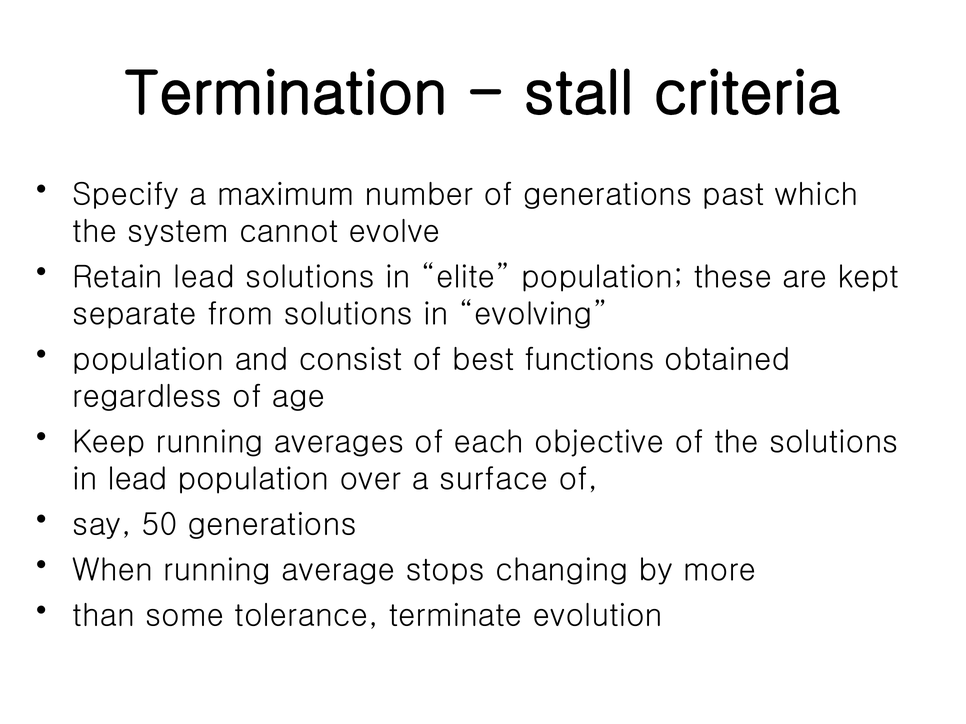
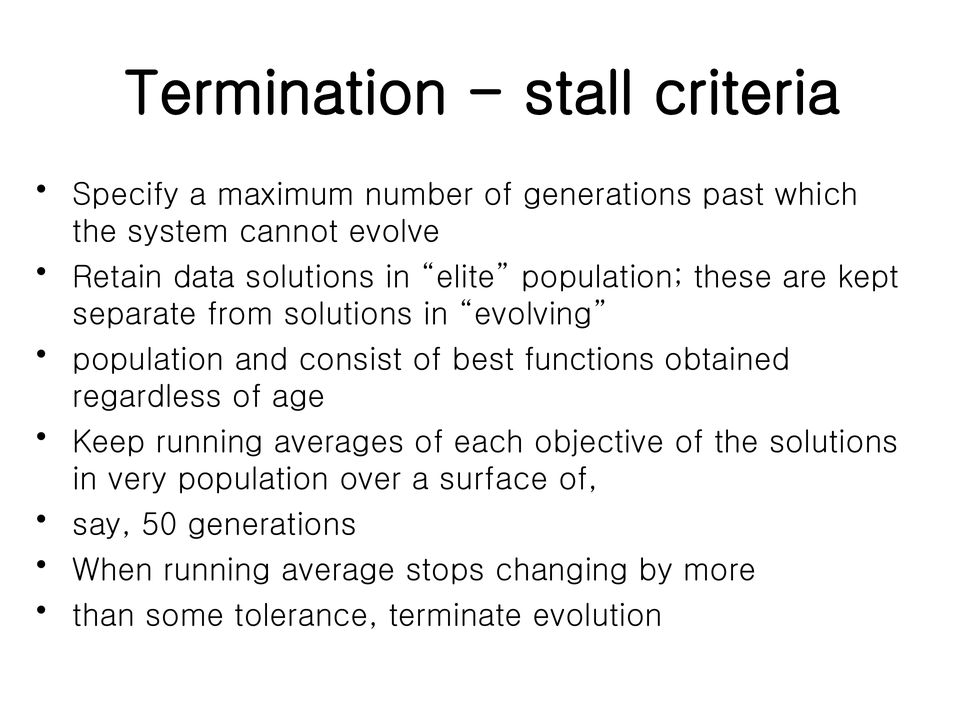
Retain lead: lead -> data
in lead: lead -> very
